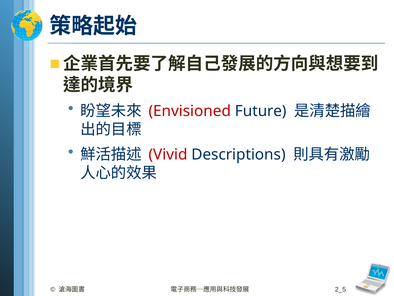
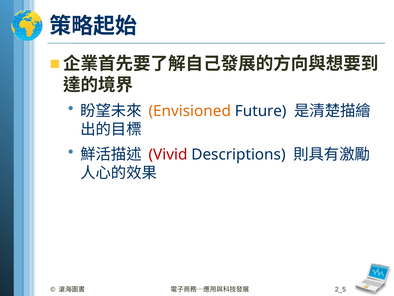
Envisioned colour: red -> orange
